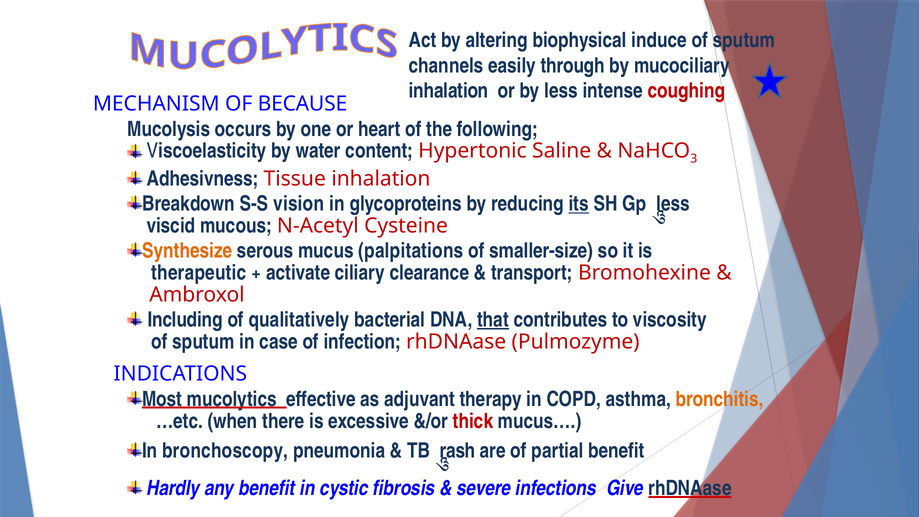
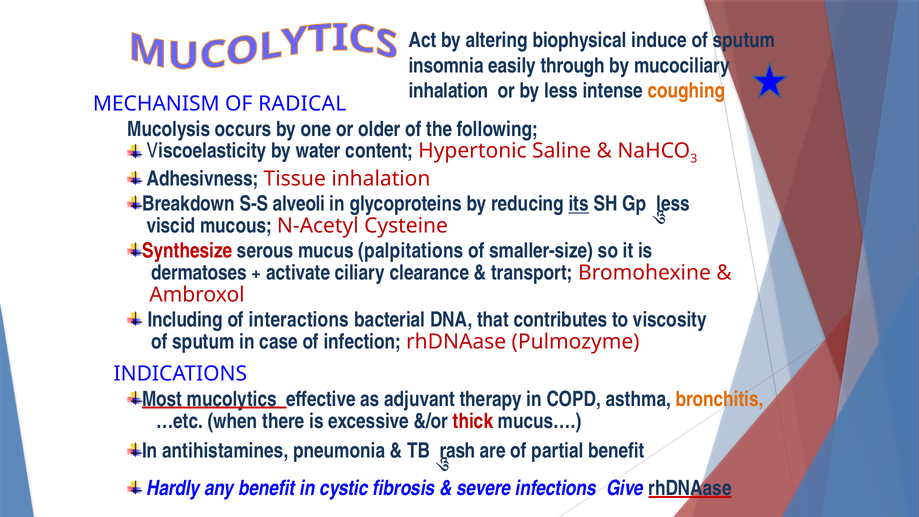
channels: channels -> insomnia
coughing colour: red -> orange
BECAUSE: BECAUSE -> RADICAL
heart: heart -> older
vision: vision -> alveoli
Synthesize colour: orange -> red
therapeutic: therapeutic -> dermatoses
qualitatively: qualitatively -> interactions
that underline: present -> none
bronchoscopy: bronchoscopy -> antihistamines
